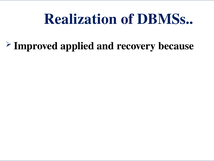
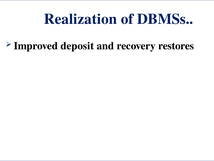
applied: applied -> deposit
because: because -> restores
